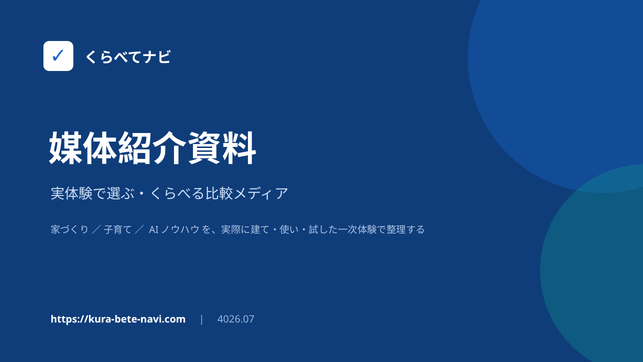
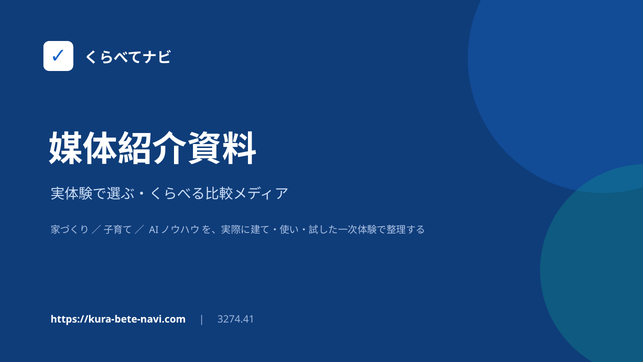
4026.07: 4026.07 -> 3274.41
